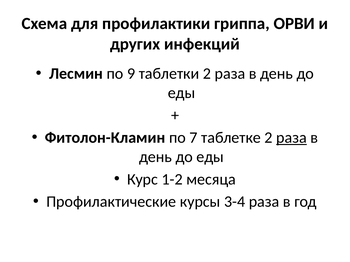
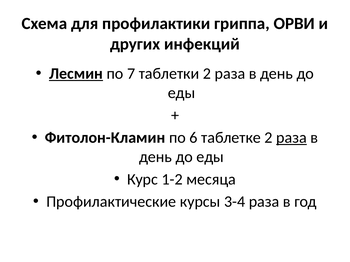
Лесмин underline: none -> present
9: 9 -> 7
7: 7 -> 6
